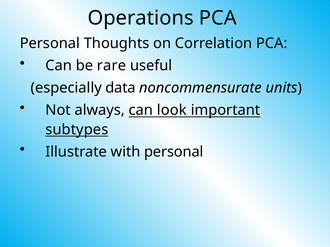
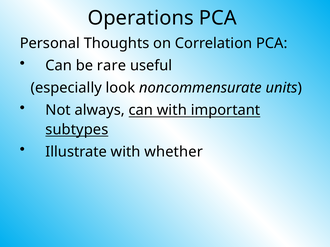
data: data -> look
can look: look -> with
with personal: personal -> whether
